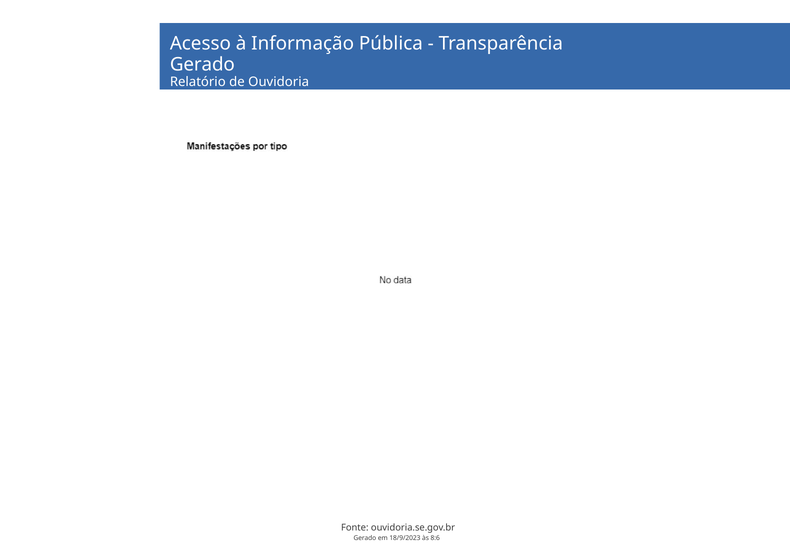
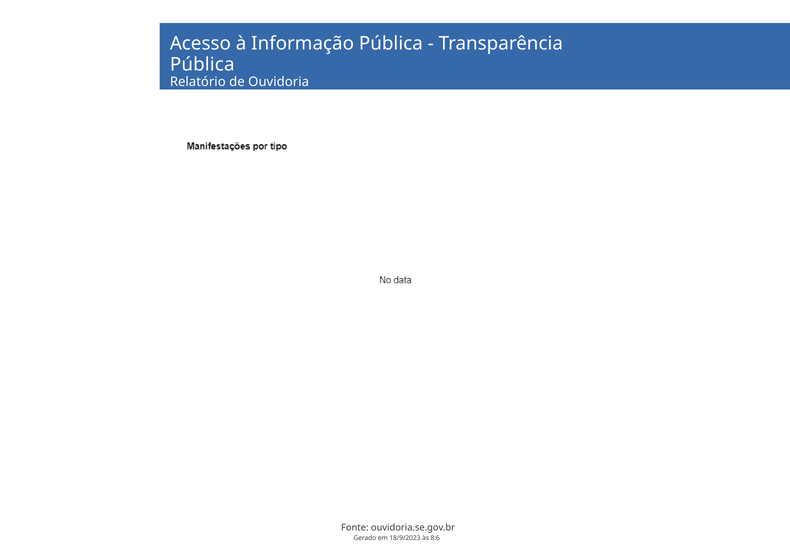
Gerado at (202, 65): Gerado -> Pública
